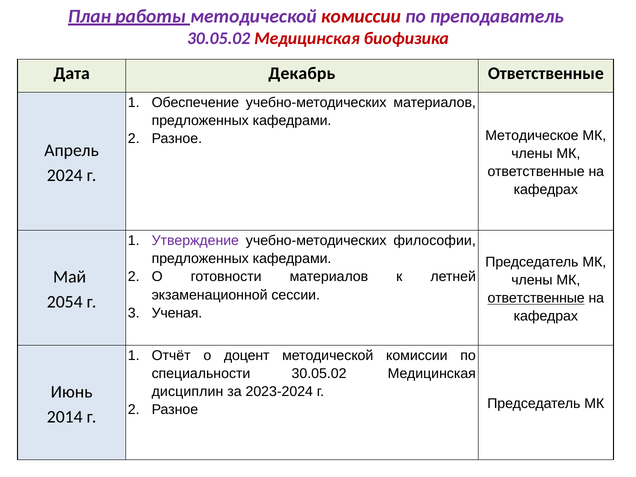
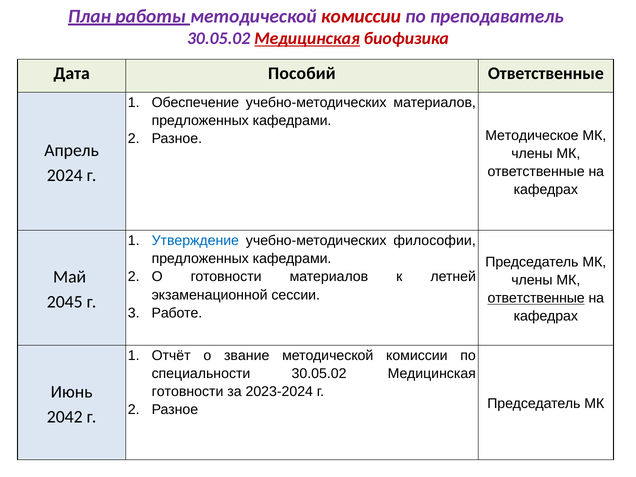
Медицинская at (307, 38) underline: none -> present
Декабрь: Декабрь -> Пособий
Утверждение colour: purple -> blue
2054: 2054 -> 2045
Ученая: Ученая -> Работе
доцент: доцент -> звание
дисциплин at (187, 392): дисциплин -> готовности
2014: 2014 -> 2042
